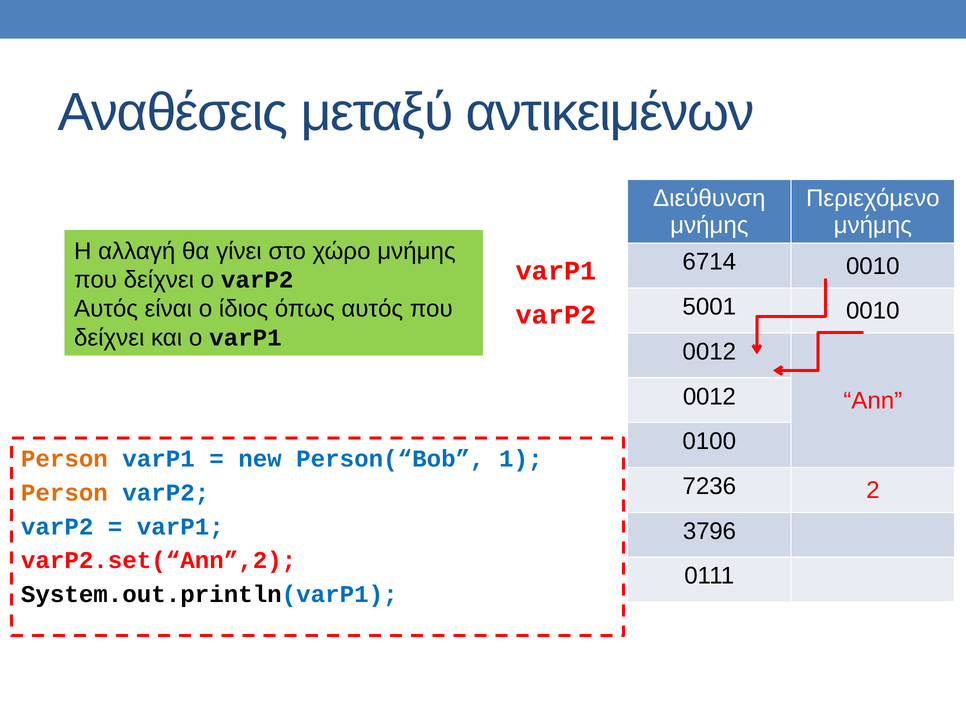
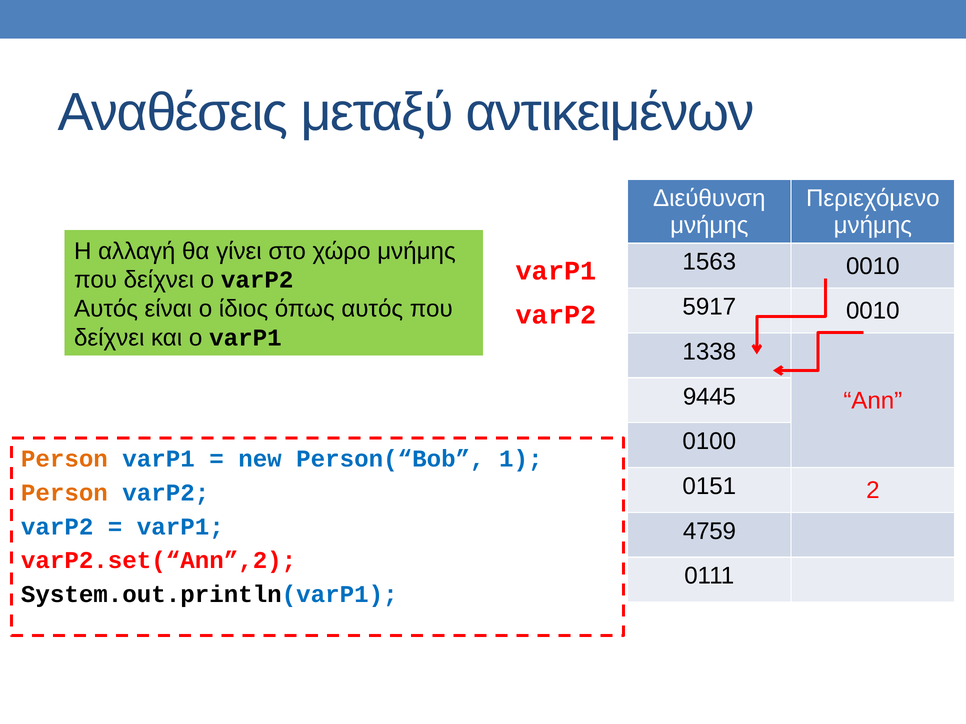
6714: 6714 -> 1563
5001: 5001 -> 5917
0012 at (709, 352): 0012 -> 1338
0012 at (709, 397): 0012 -> 9445
7236: 7236 -> 0151
3796: 3796 -> 4759
